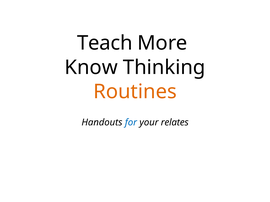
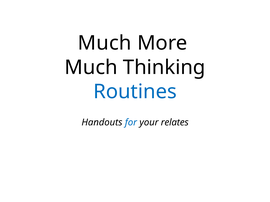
Teach at (105, 43): Teach -> Much
Know at (91, 68): Know -> Much
Routines colour: orange -> blue
